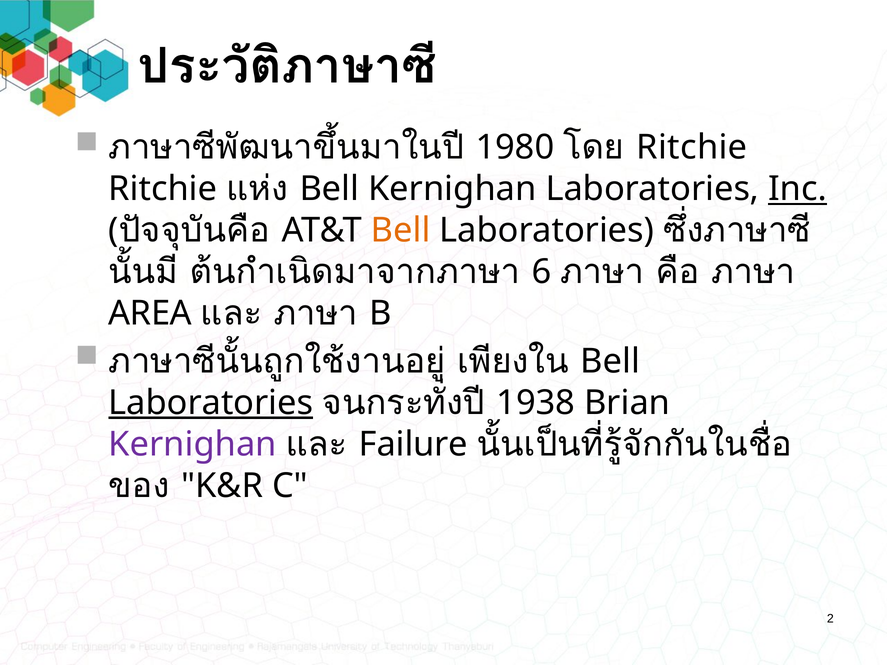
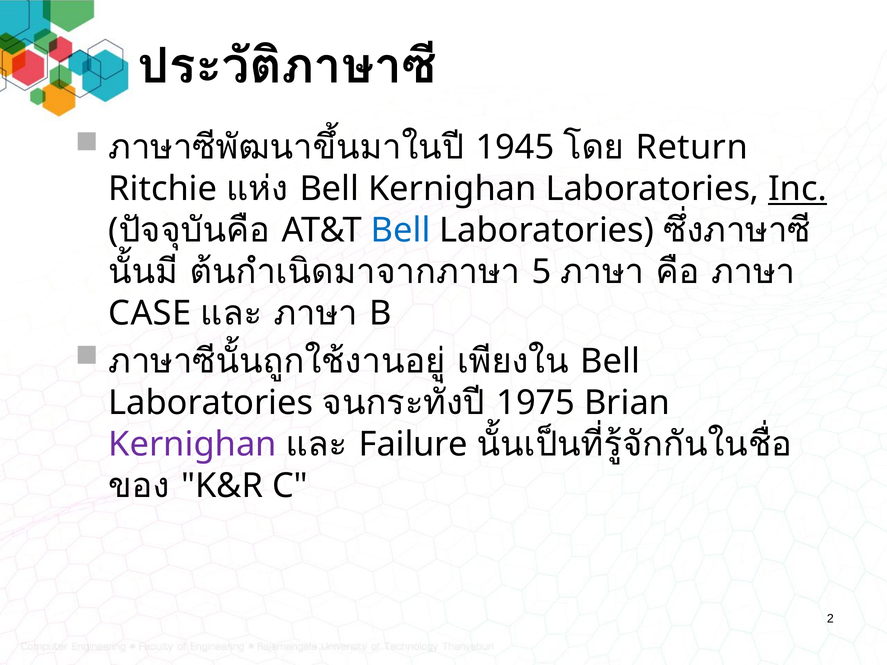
1980: 1980 -> 1945
Ritchie at (692, 148): Ritchie -> Return
Bell at (401, 230) colour: orange -> blue
6: 6 -> 5
AREA: AREA -> CASE
Laboratories at (211, 403) underline: present -> none
1938: 1938 -> 1975
